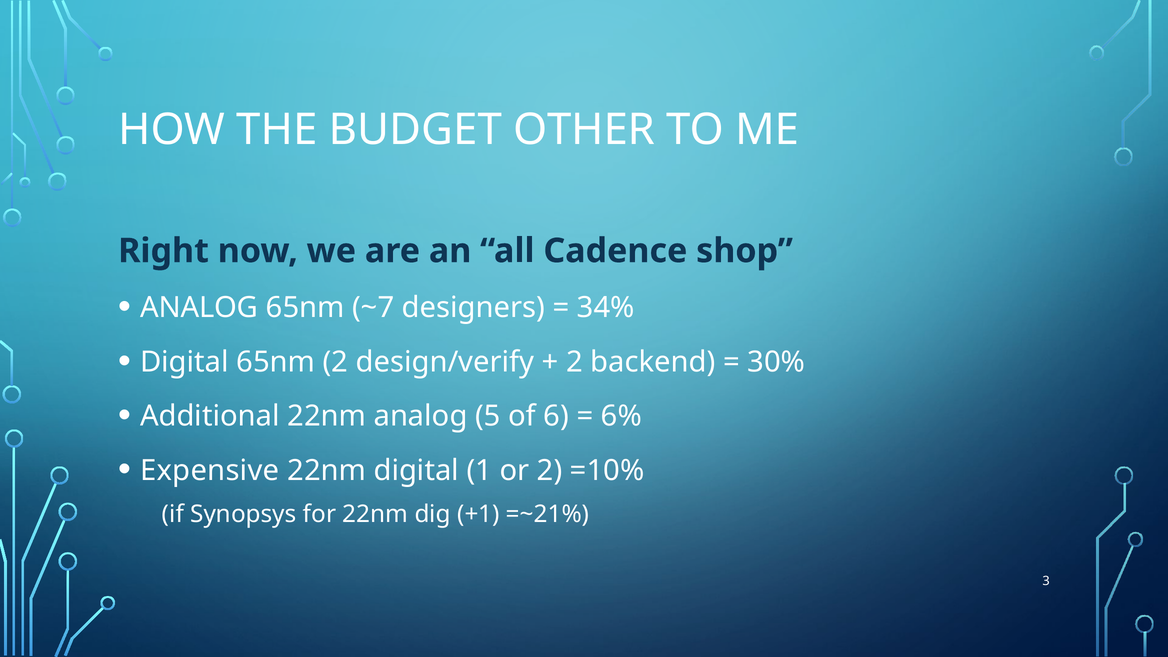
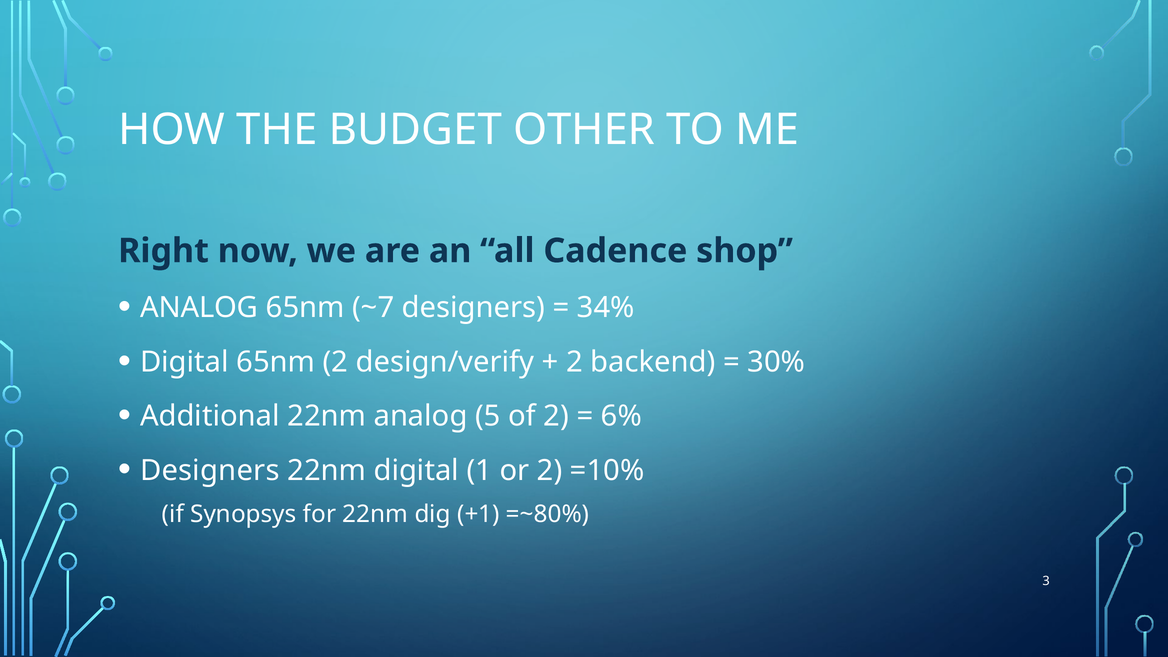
of 6: 6 -> 2
Expensive at (210, 470): Expensive -> Designers
=~21%: =~21% -> =~80%
